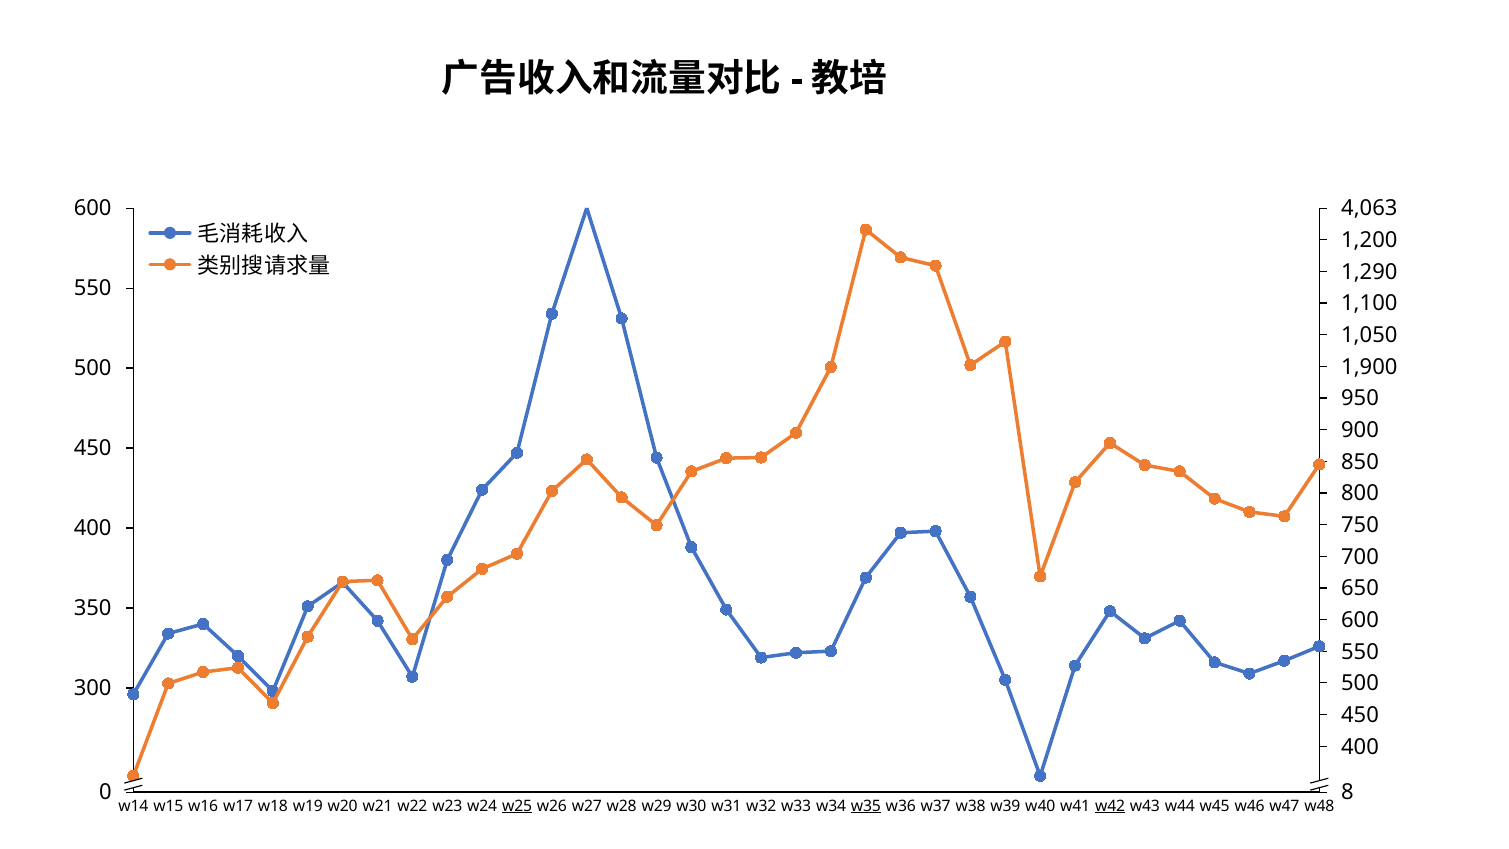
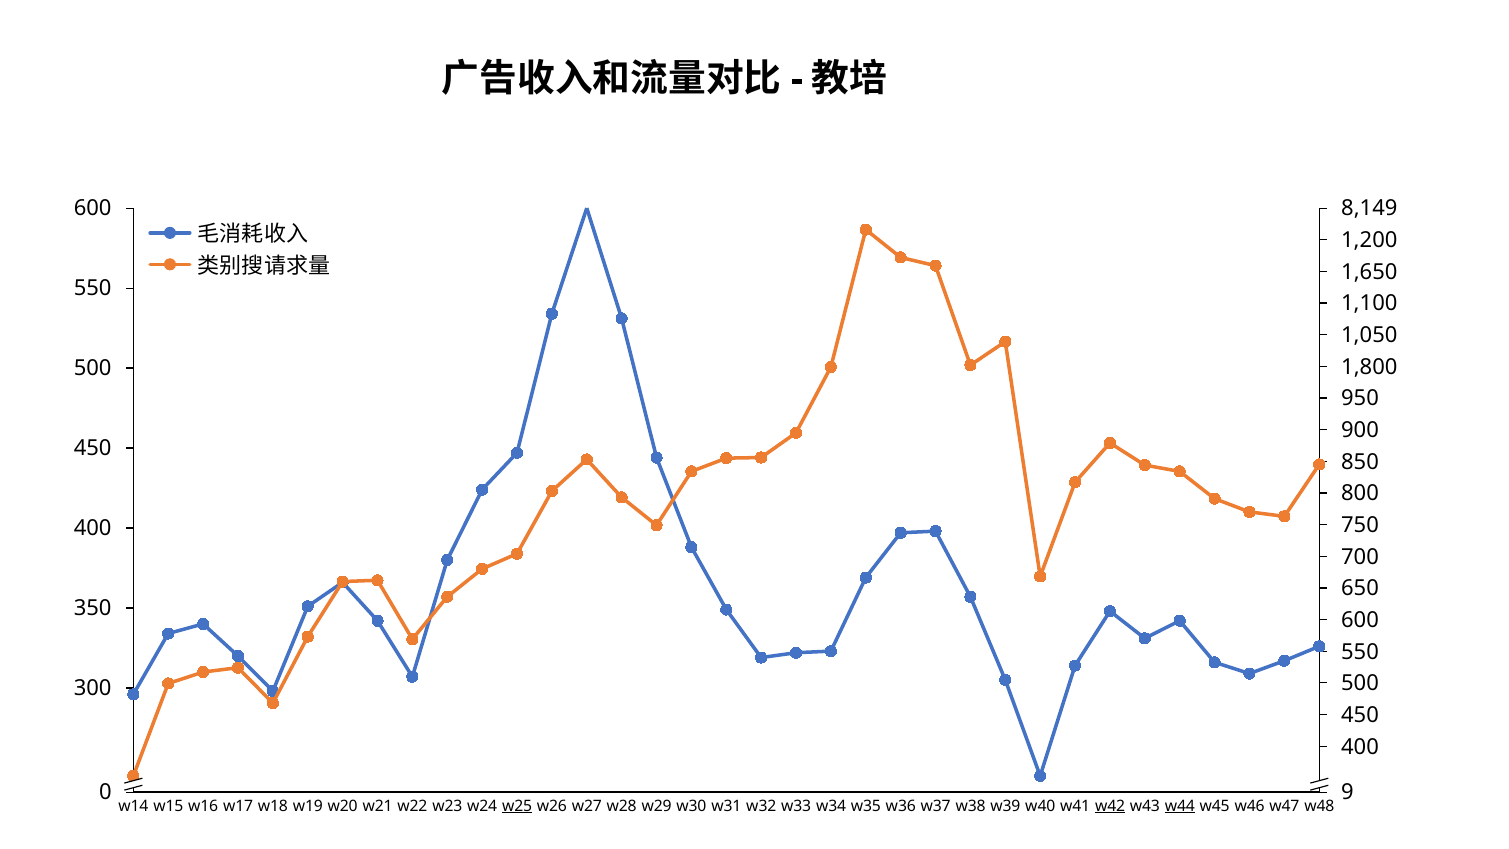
4,063: 4,063 -> 8,149
1,290: 1,290 -> 1,650
1,900: 1,900 -> 1,800
8: 8 -> 9
w35 underline: present -> none
w44 underline: none -> present
